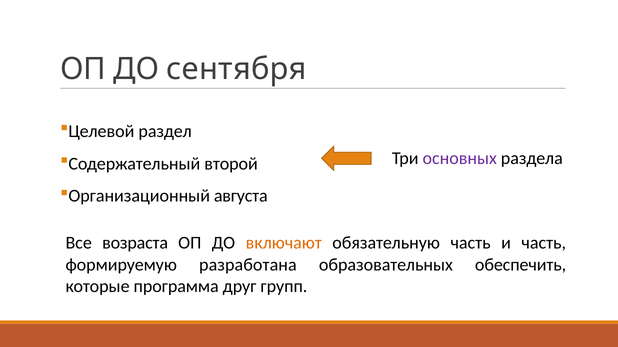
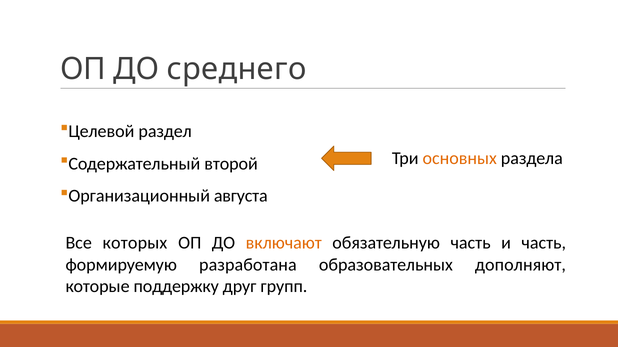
сентября: сентября -> среднего
основных colour: purple -> orange
возраста: возраста -> которых
обеспечить: обеспечить -> дополняют
программа: программа -> поддержку
